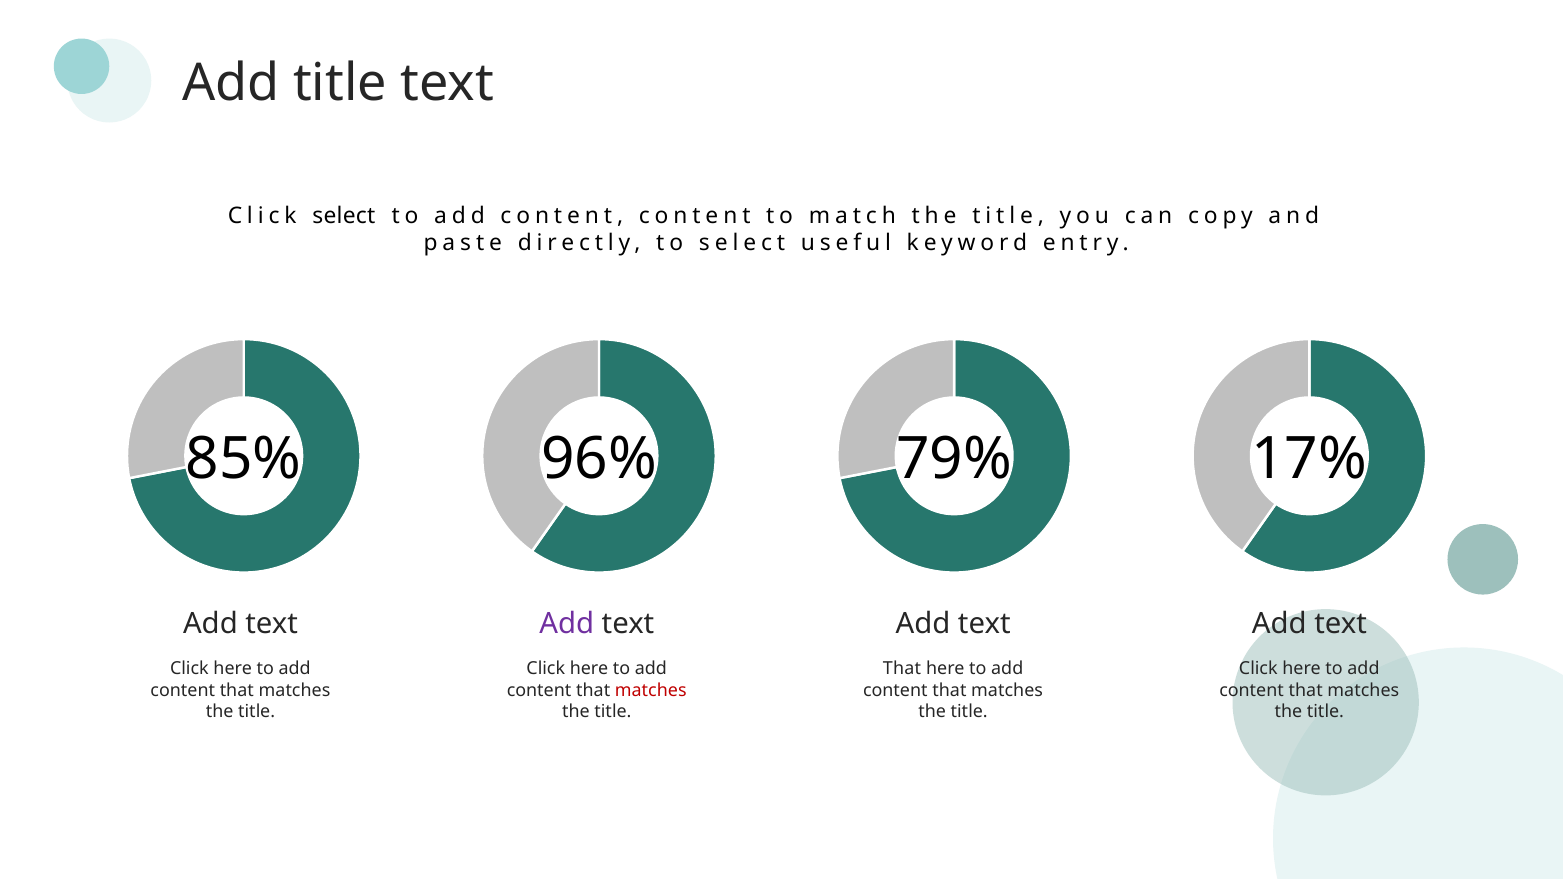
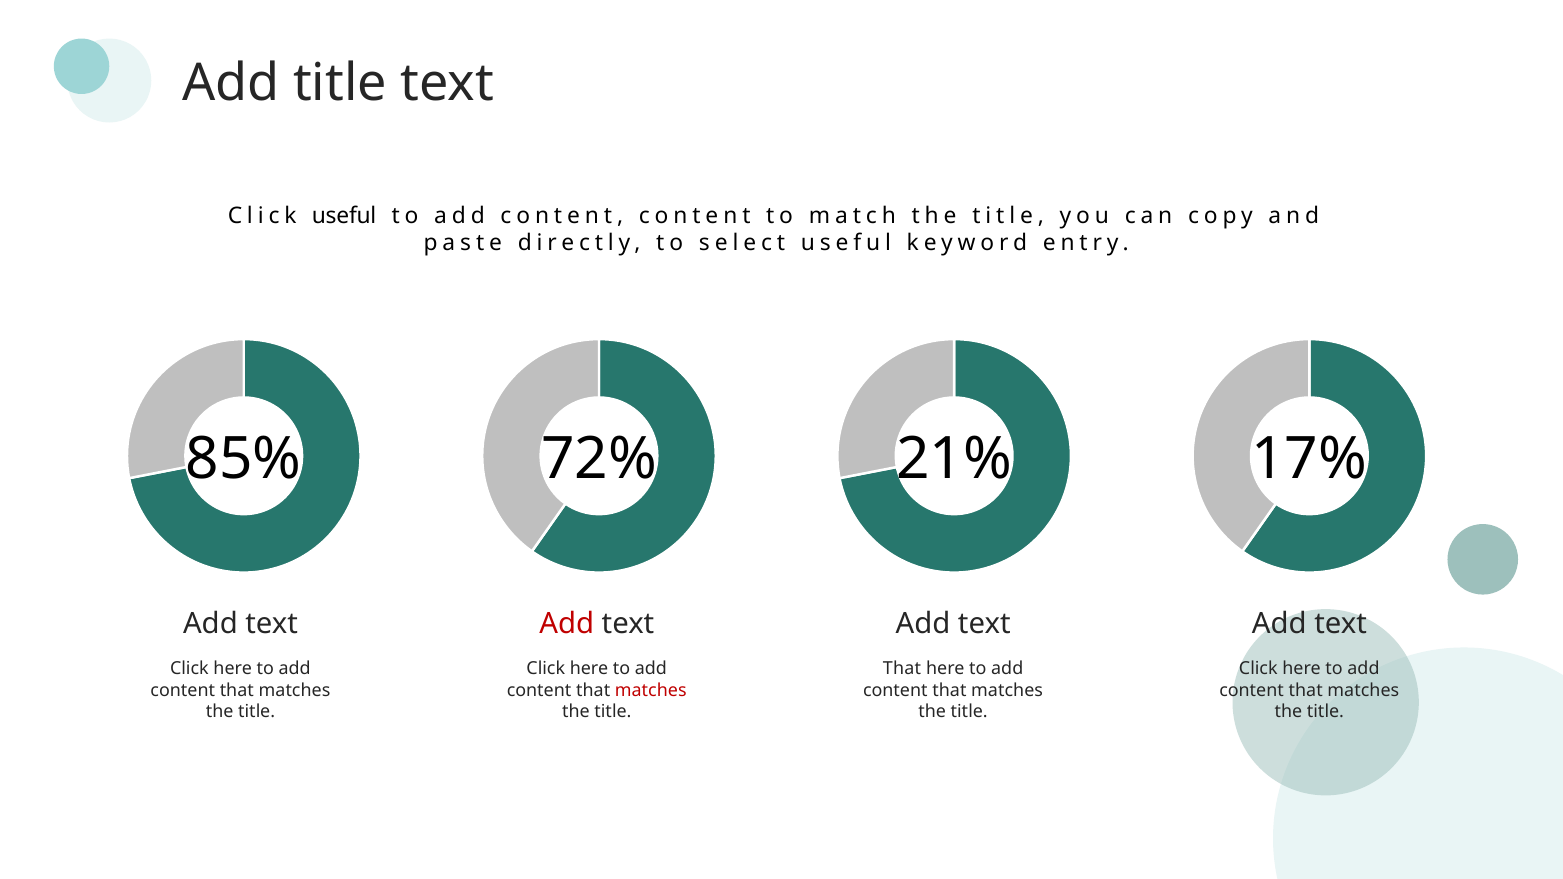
Click select: select -> useful
96%: 96% -> 72%
79%: 79% -> 21%
Add at (567, 624) colour: purple -> red
